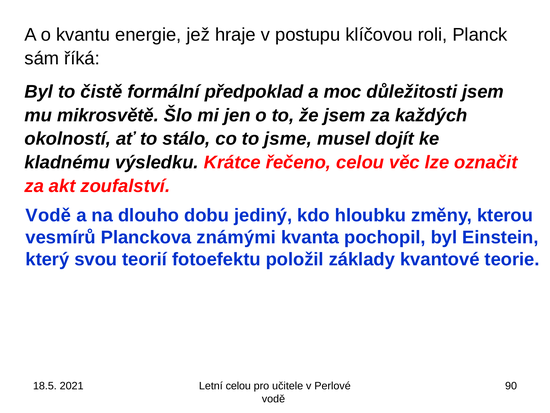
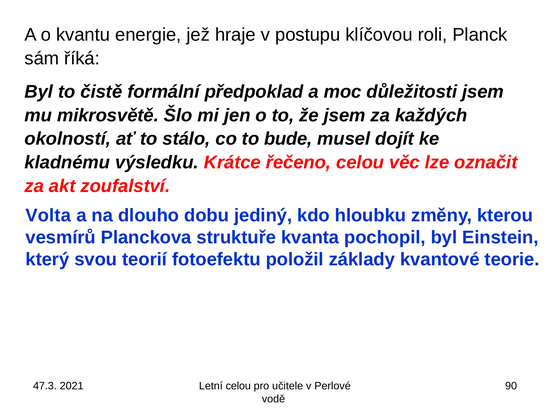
jsme: jsme -> bude
Vodě at (48, 215): Vodě -> Volta
známými: známými -> struktuře
18.5: 18.5 -> 47.3
